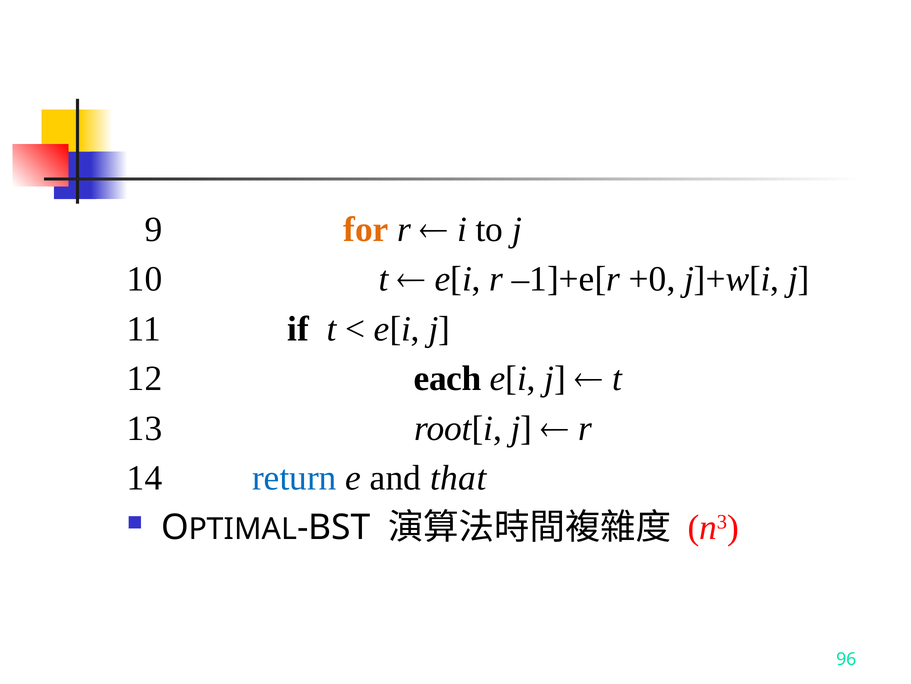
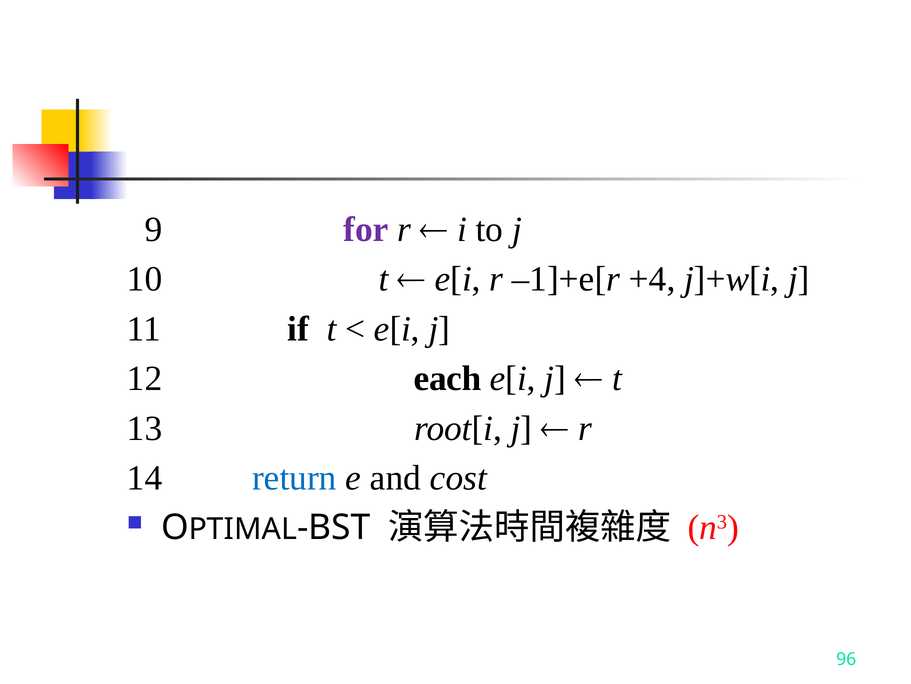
for colour: orange -> purple
+0: +0 -> +4
that: that -> cost
